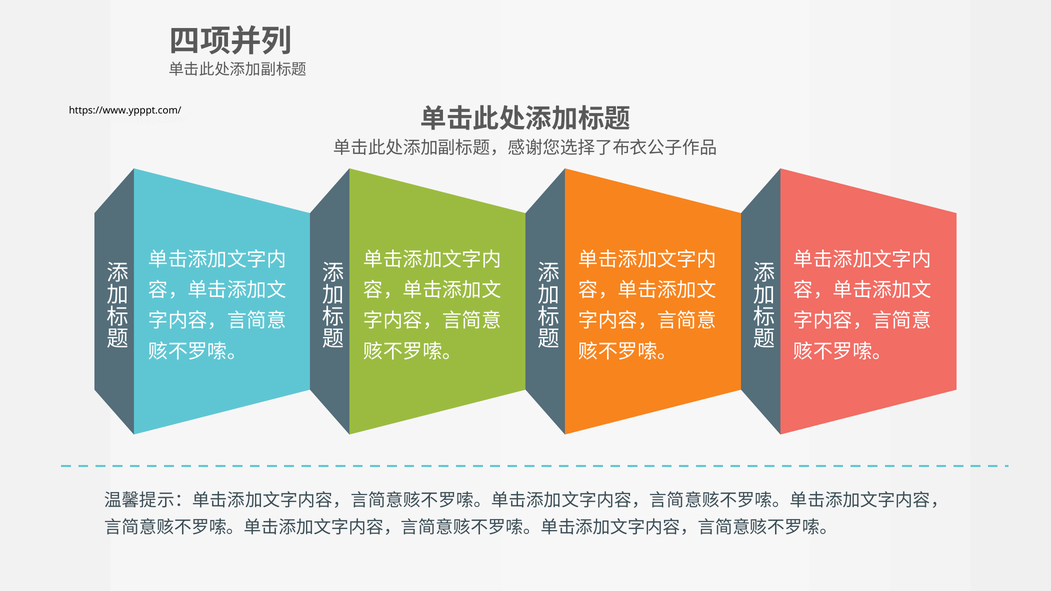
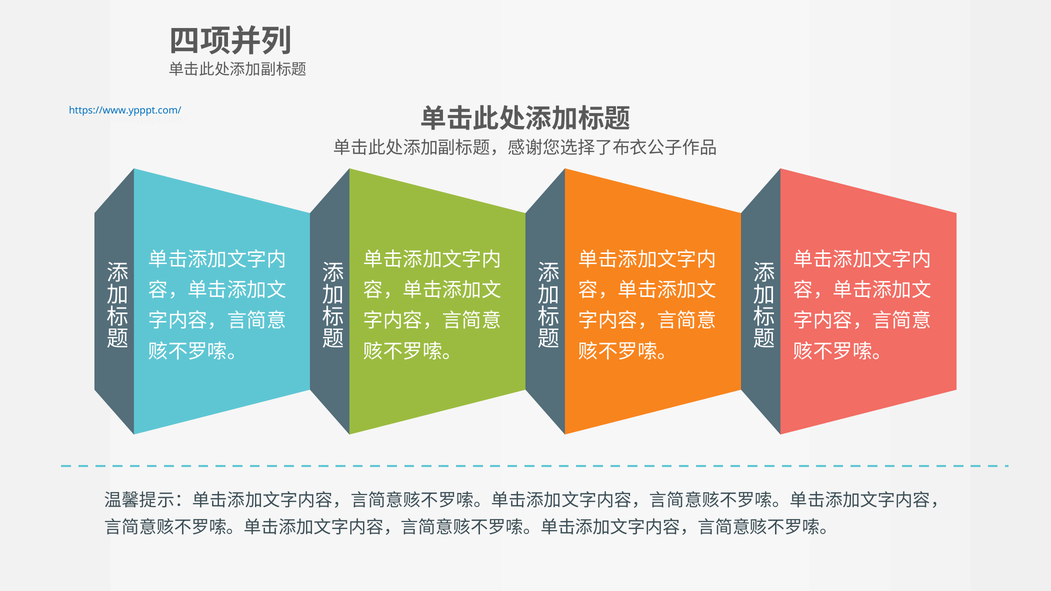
https://www.ypppt.com/ at (125, 111) colour: black -> blue
